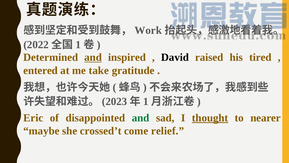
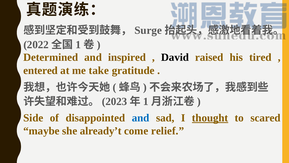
Work: Work -> Surge
and at (93, 57) underline: present -> none
Eric: Eric -> Side
and at (141, 118) colour: green -> blue
nearer: nearer -> scared
crossed’t: crossed’t -> already’t
